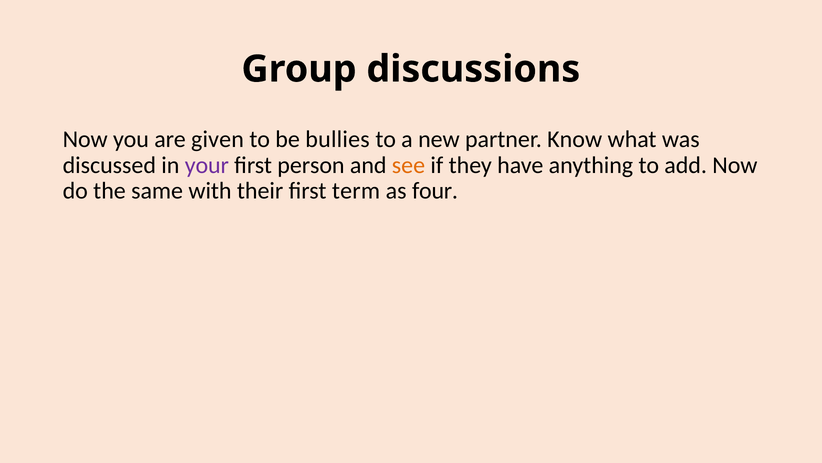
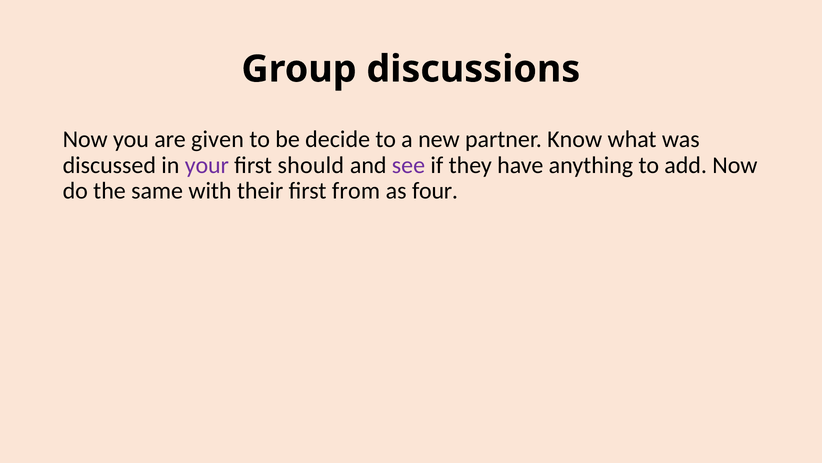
bullies: bullies -> decide
person: person -> should
see colour: orange -> purple
term: term -> from
